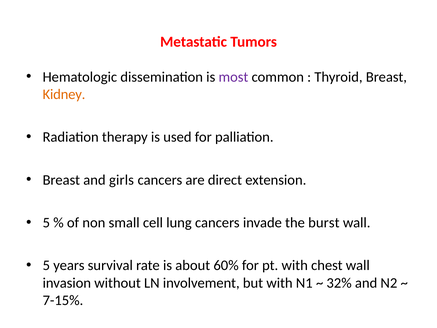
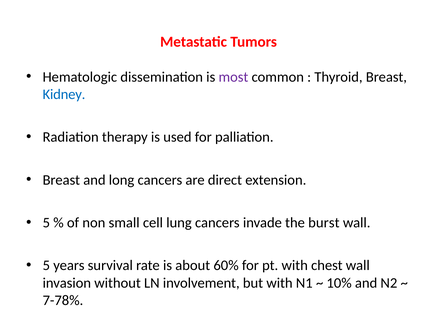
Kidney colour: orange -> blue
girls: girls -> long
32%: 32% -> 10%
7-15%: 7-15% -> 7-78%
